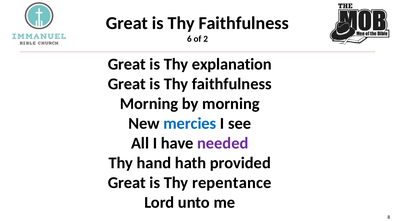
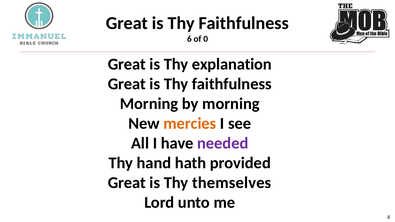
2: 2 -> 0
mercies colour: blue -> orange
repentance: repentance -> themselves
